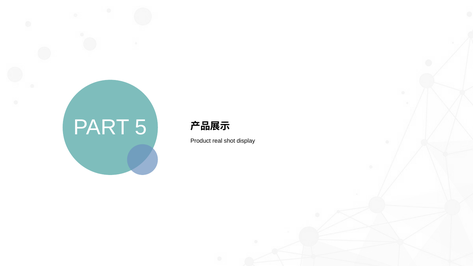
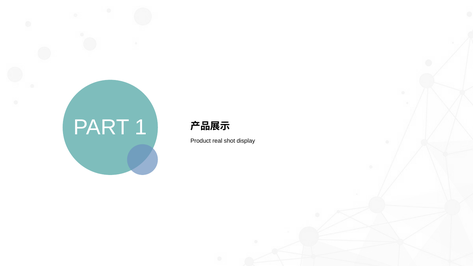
5: 5 -> 1
